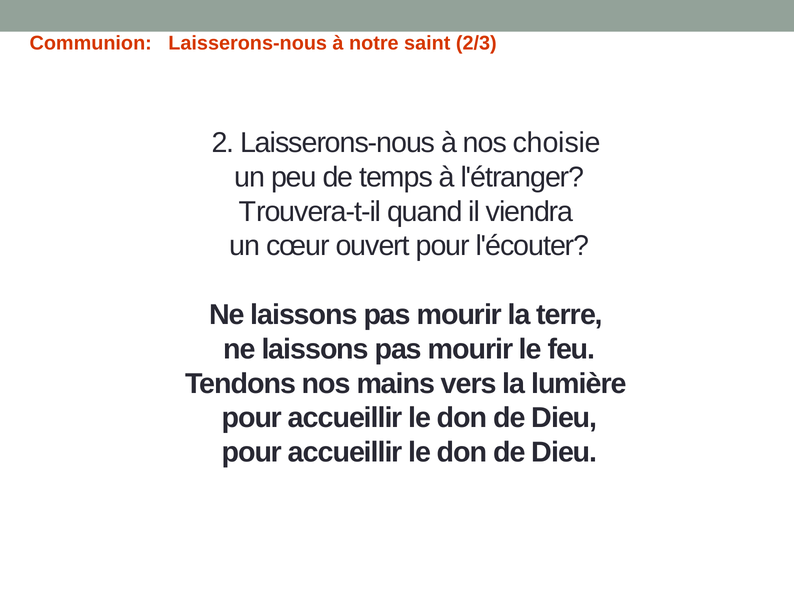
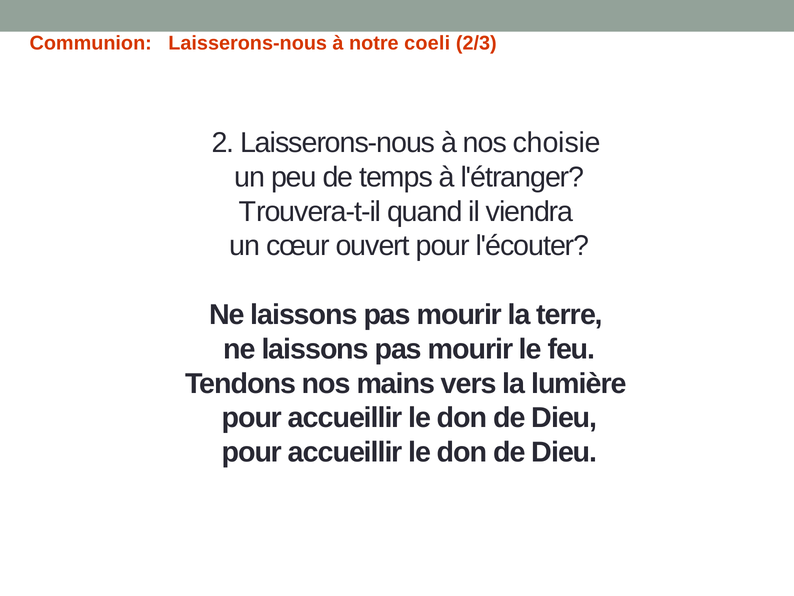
saint: saint -> coeli
